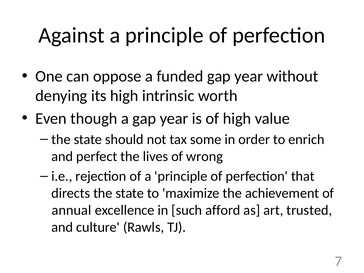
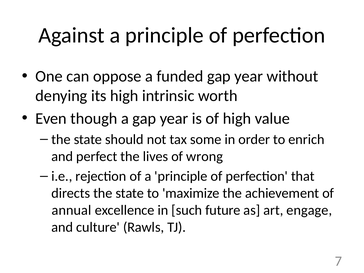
afford: afford -> future
trusted: trusted -> engage
